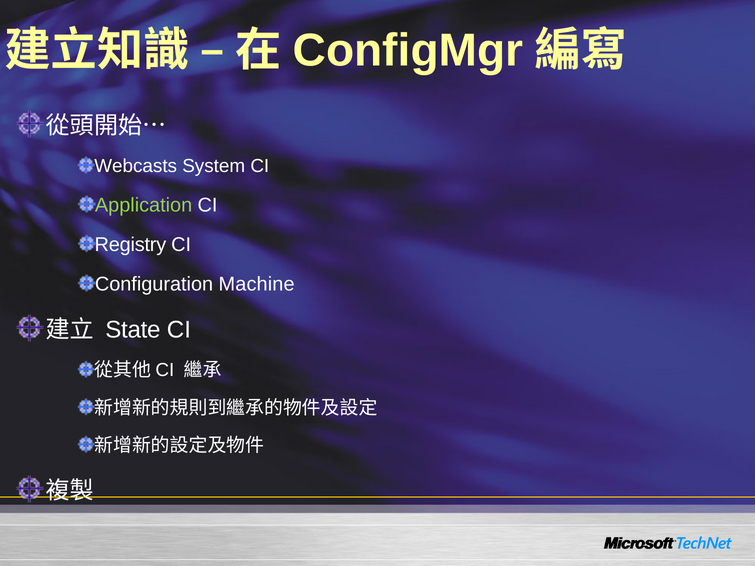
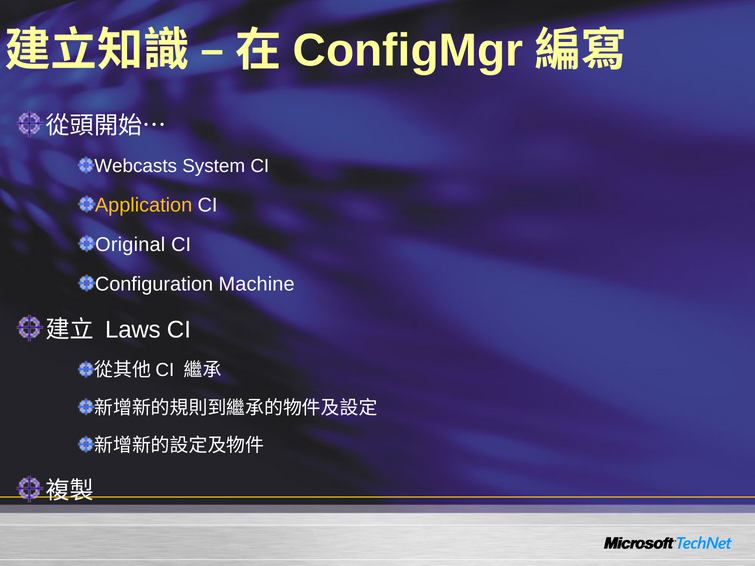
Application colour: light green -> yellow
Registry: Registry -> Original
State: State -> Laws
